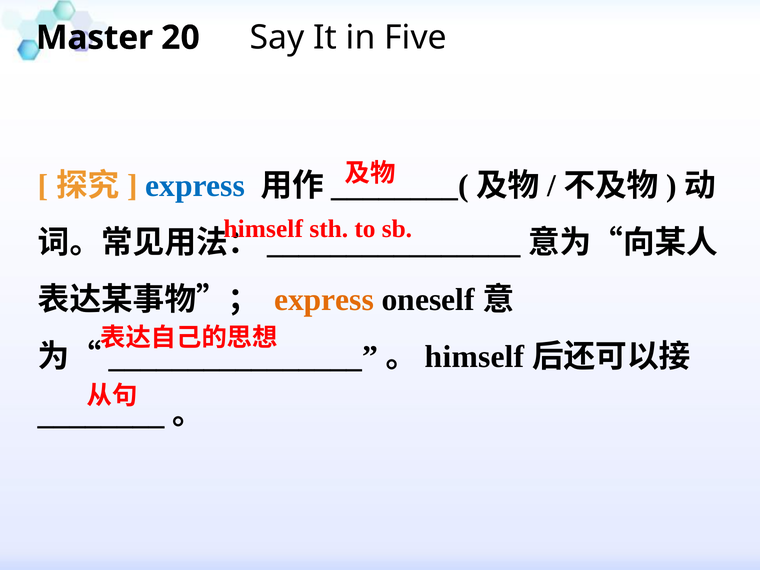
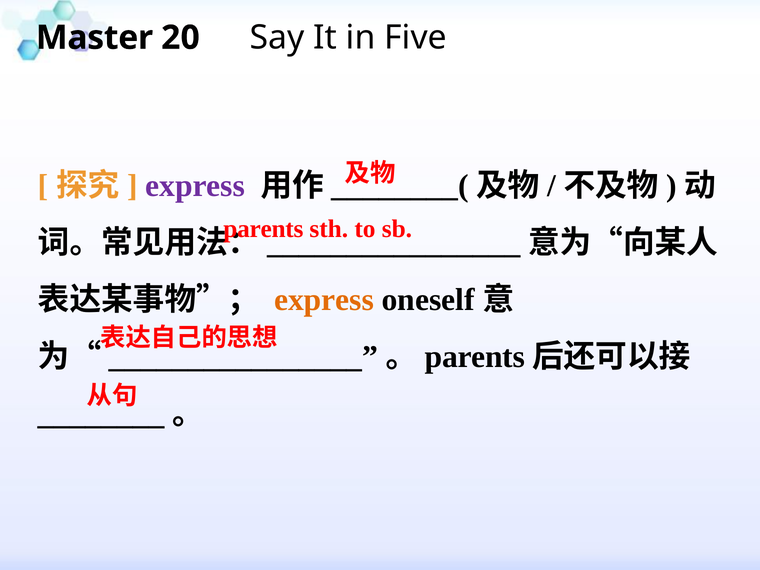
express at (195, 186) colour: blue -> purple
himself at (263, 229): himself -> parents
himself at (475, 357): himself -> parents
